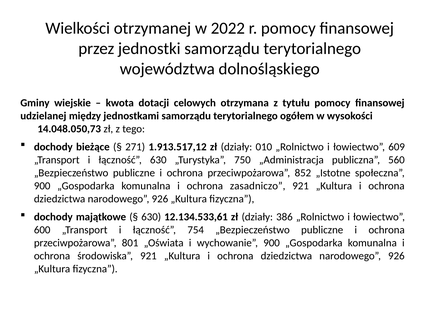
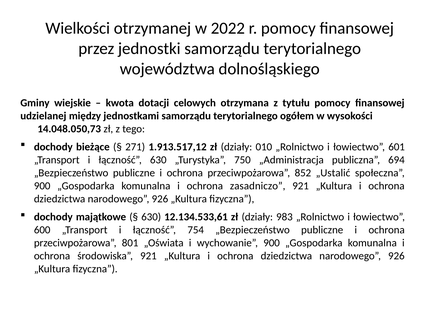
609: 609 -> 601
560: 560 -> 694
„Istotne: „Istotne -> „Ustalić
386: 386 -> 983
